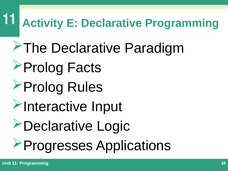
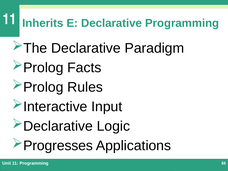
Activity: Activity -> Inherits
